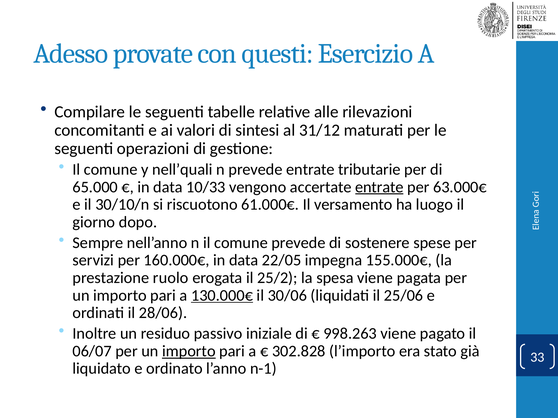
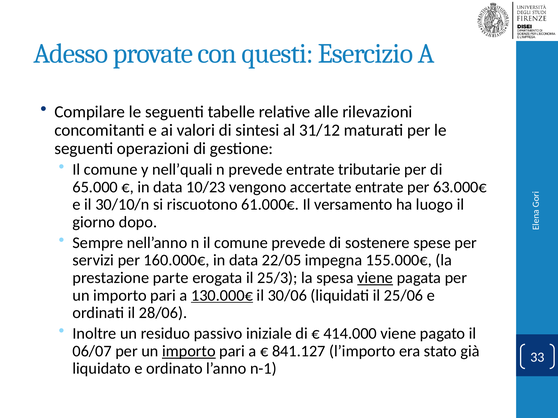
10/33: 10/33 -> 10/23
entrate at (379, 187) underline: present -> none
ruolo: ruolo -> parte
25/2: 25/2 -> 25/3
viene at (375, 278) underline: none -> present
998.263: 998.263 -> 414.000
302.828: 302.828 -> 841.127
